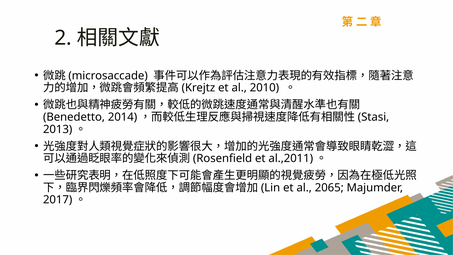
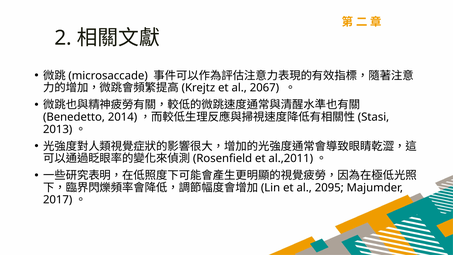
2010: 2010 -> 2067
2065: 2065 -> 2095
